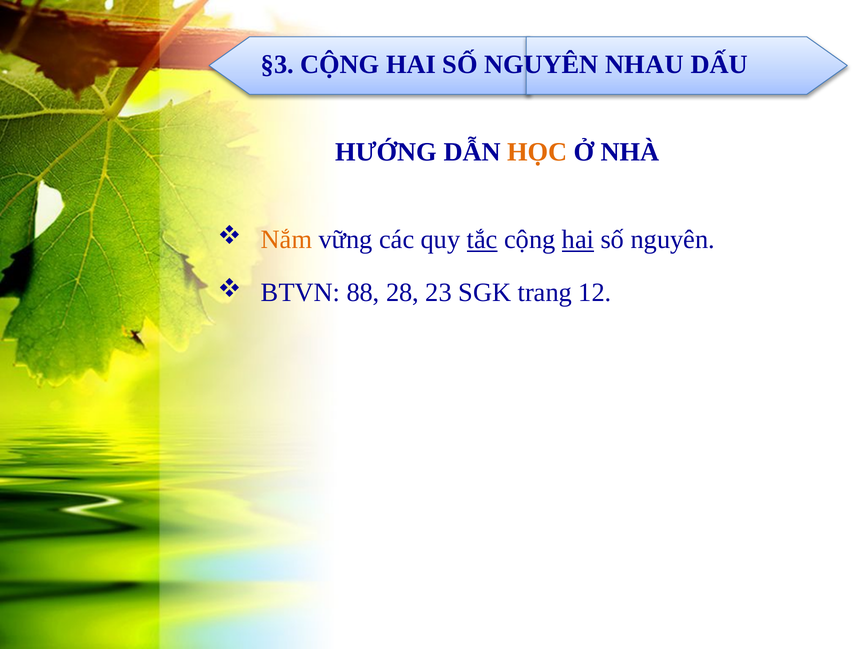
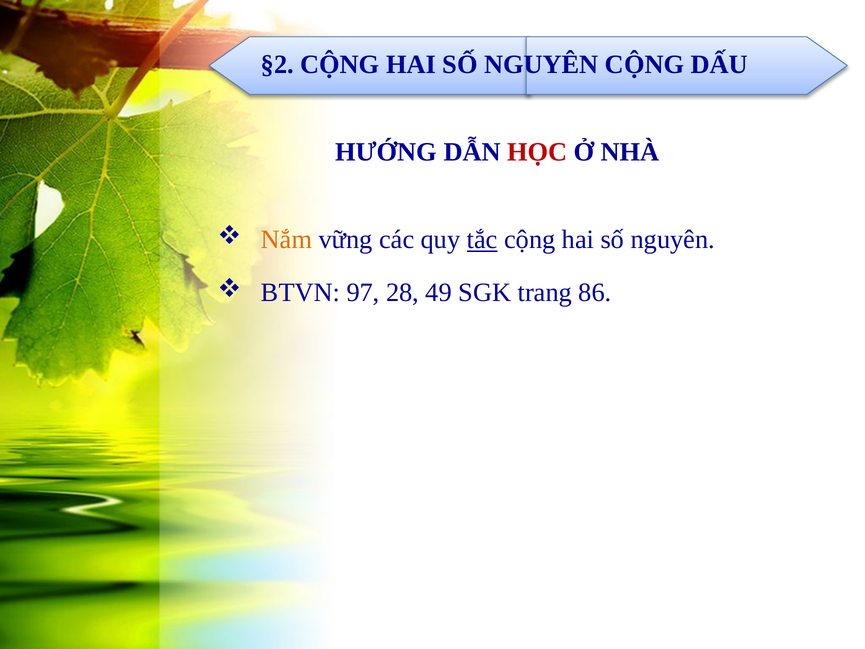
§3: §3 -> §2
NGUYÊN NHAU: NHAU -> CỘNG
HỌC colour: orange -> red
hai at (578, 240) underline: present -> none
88: 88 -> 97
23: 23 -> 49
12: 12 -> 86
